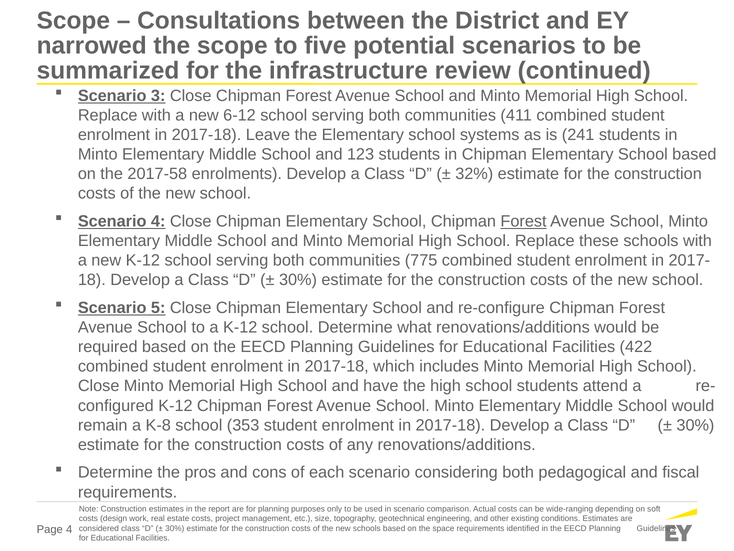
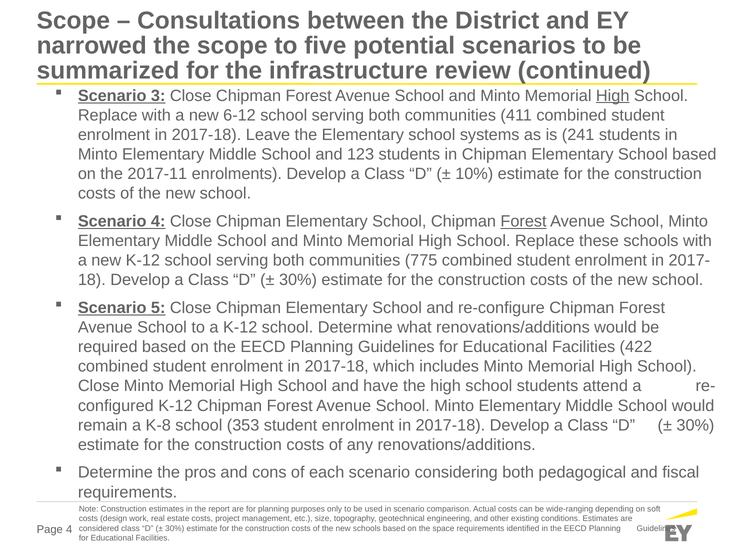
High at (613, 96) underline: none -> present
2017-58: 2017-58 -> 2017-11
32%: 32% -> 10%
